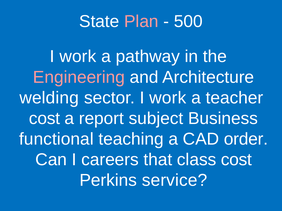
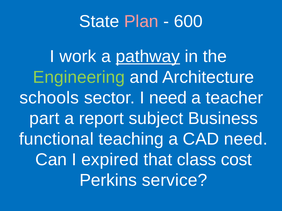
500: 500 -> 600
pathway underline: none -> present
Engineering colour: pink -> light green
welding: welding -> schools
sector I work: work -> need
cost at (45, 119): cost -> part
CAD order: order -> need
careers: careers -> expired
